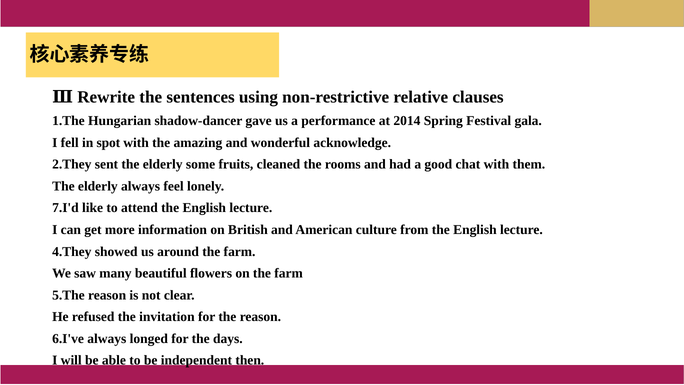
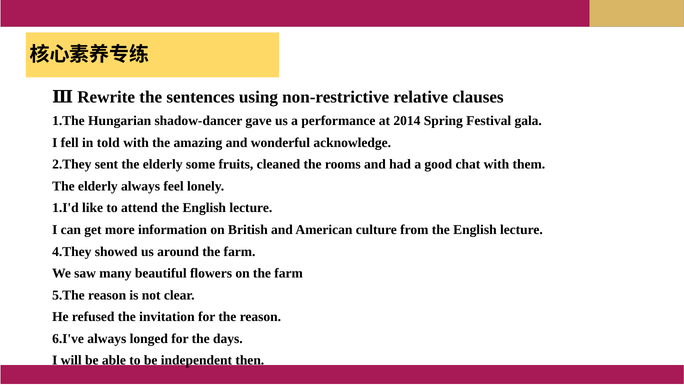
spot: spot -> told
7.I'd: 7.I'd -> 1.I'd
